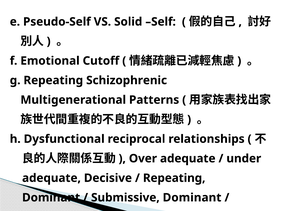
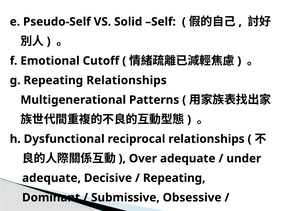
Repeating Schizophrenic: Schizophrenic -> Relationships
Submissive Dominant: Dominant -> Obsessive
